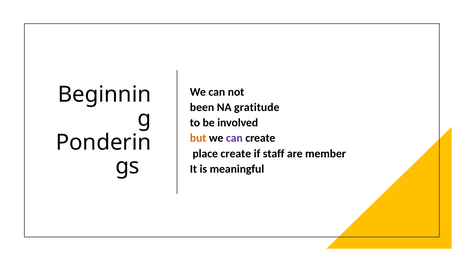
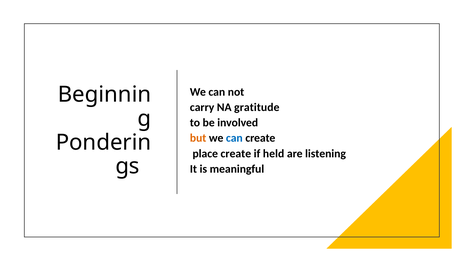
been: been -> carry
can at (234, 138) colour: purple -> blue
staff: staff -> held
member: member -> listening
